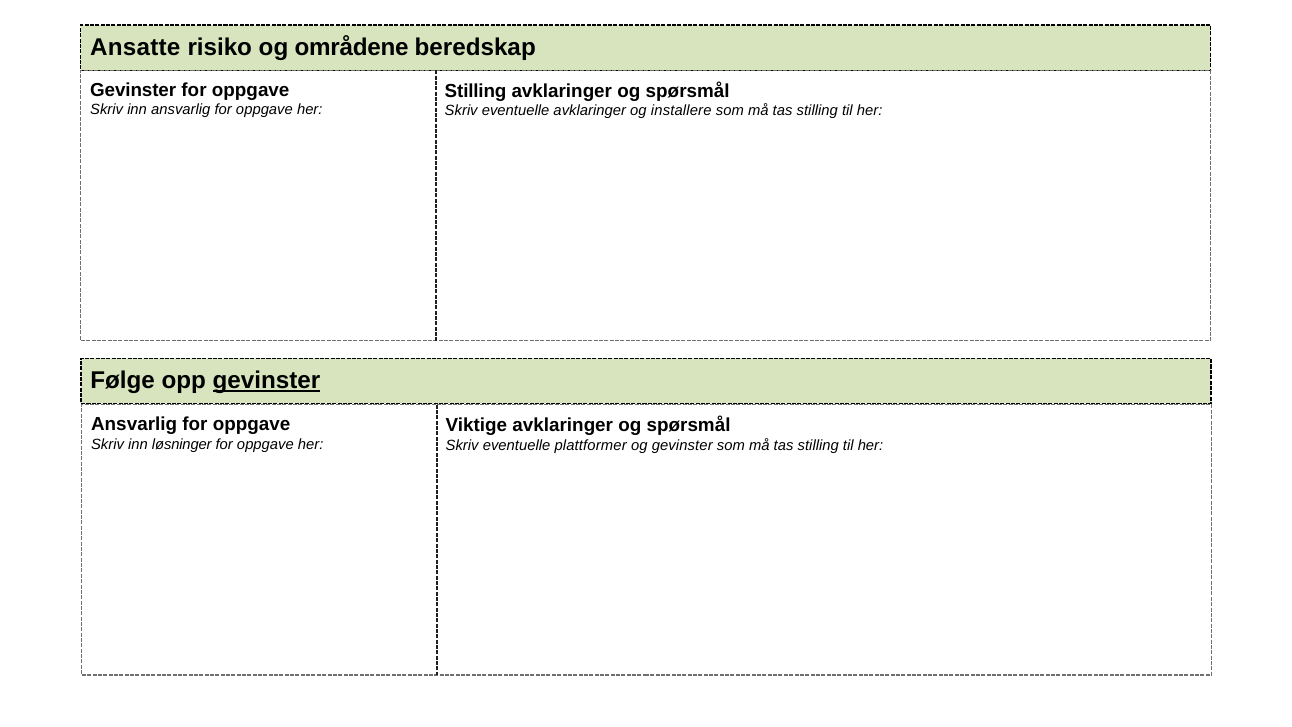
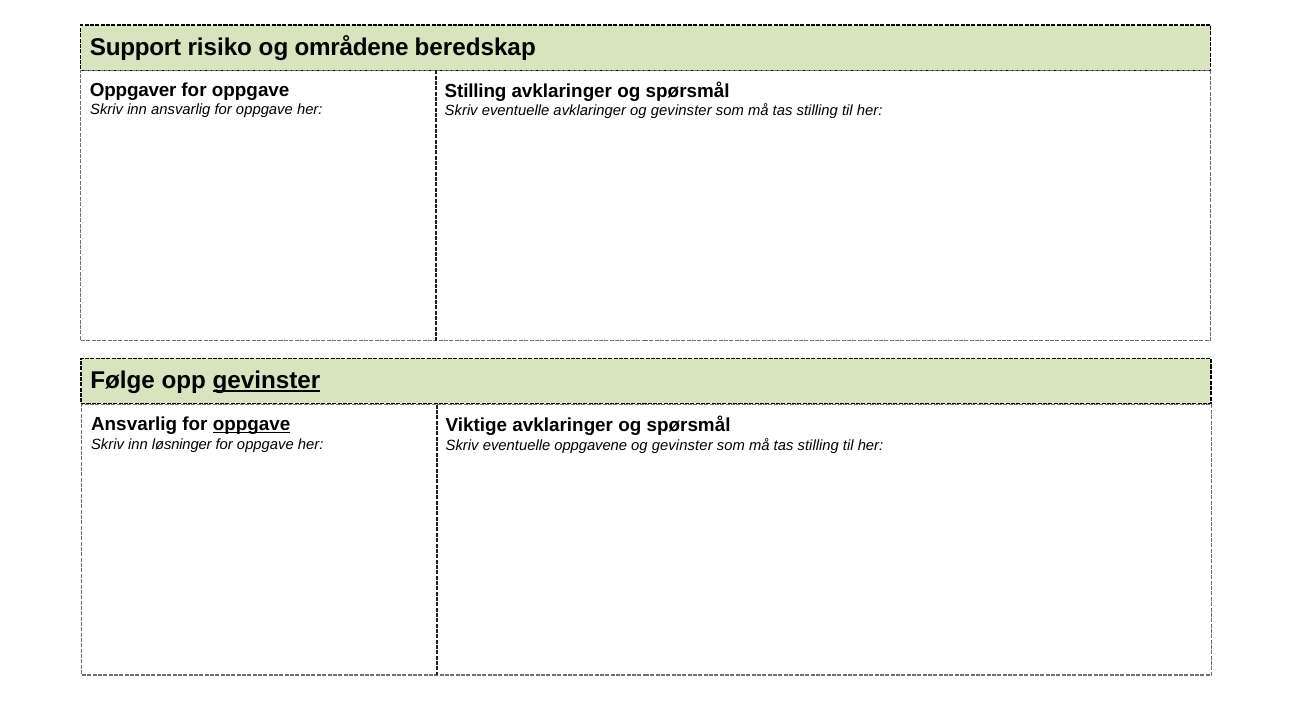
Ansatte: Ansatte -> Support
Gevinster at (133, 90): Gevinster -> Oppgaver
avklaringer og installere: installere -> gevinster
oppgave at (252, 424) underline: none -> present
plattformer: plattformer -> oppgavene
